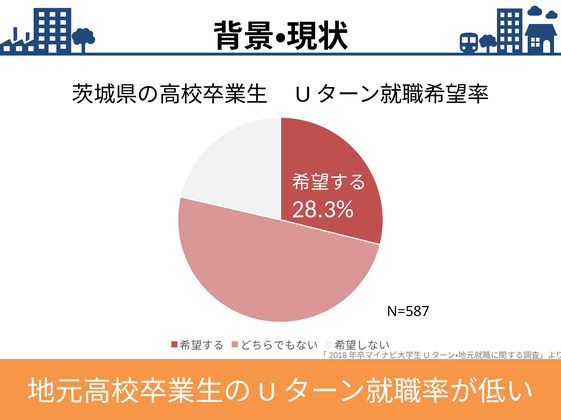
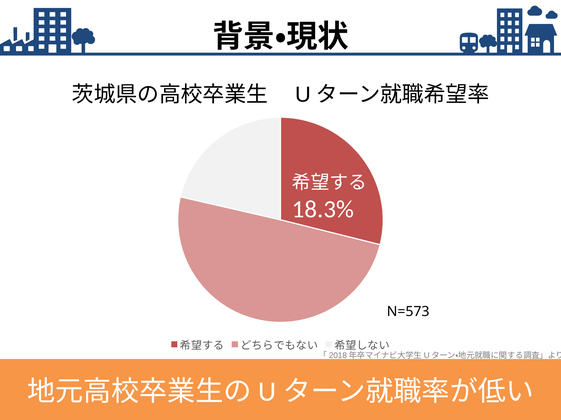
28.3%: 28.3% -> 18.3%
N=587: N=587 -> N=573
